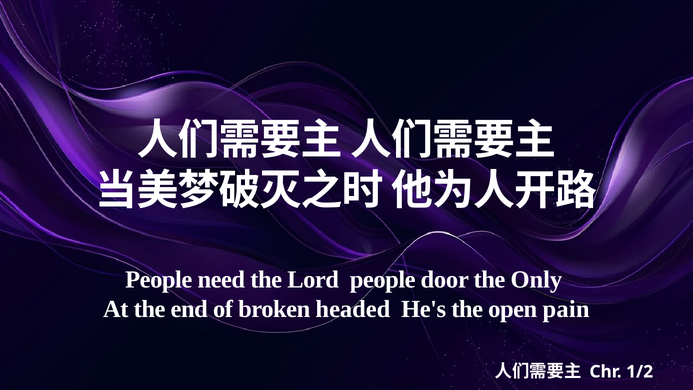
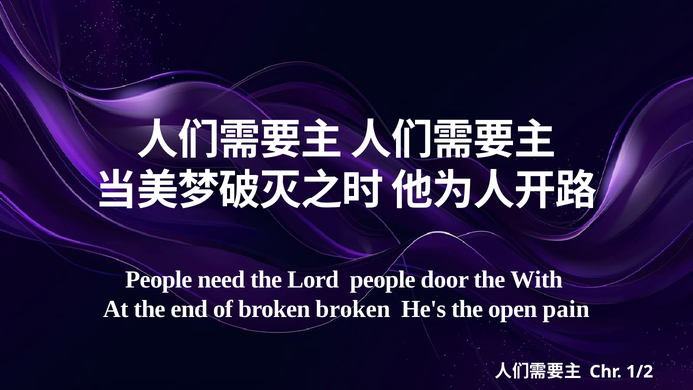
Only: Only -> With
broken headed: headed -> broken
